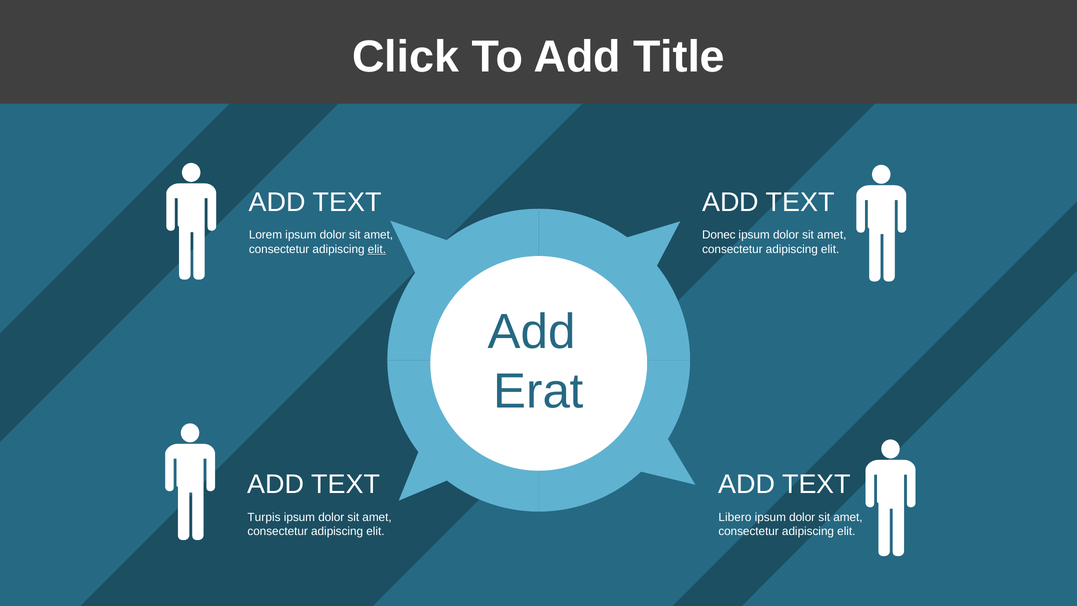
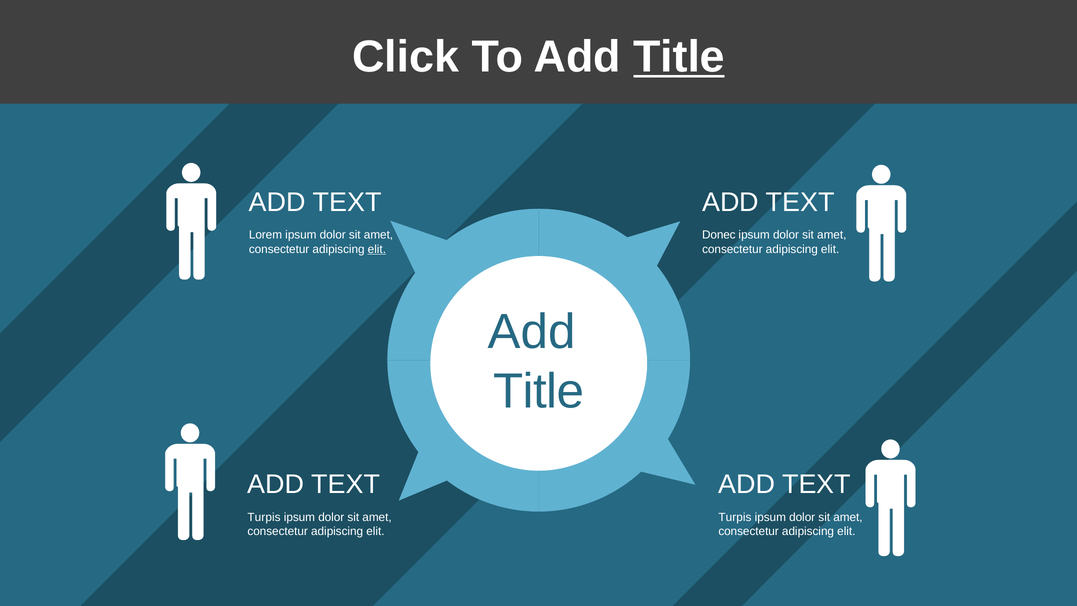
Title at (679, 57) underline: none -> present
Erat at (538, 391): Erat -> Title
Libero at (735, 517): Libero -> Turpis
